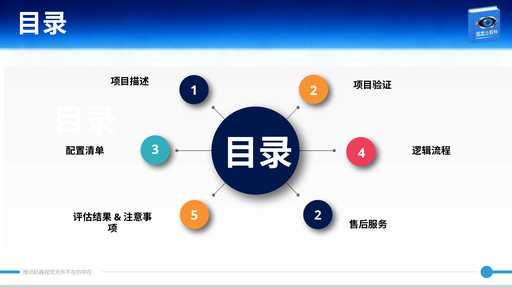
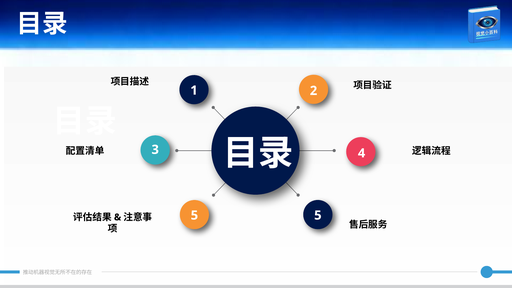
5 2: 2 -> 5
